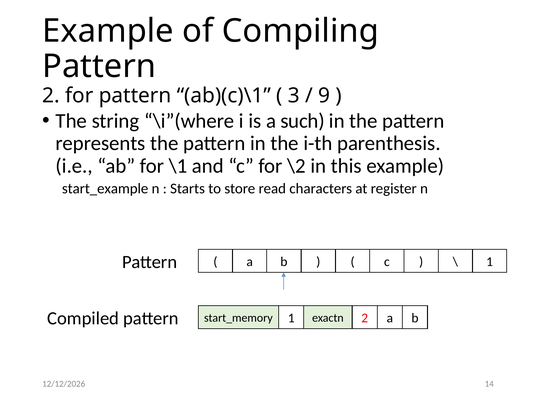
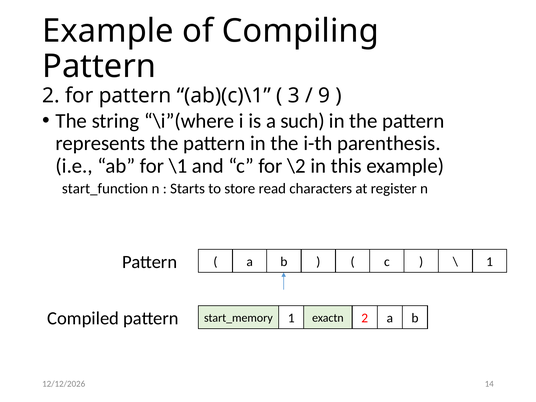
start_example: start_example -> start_function
